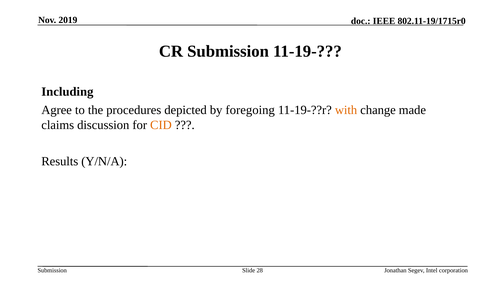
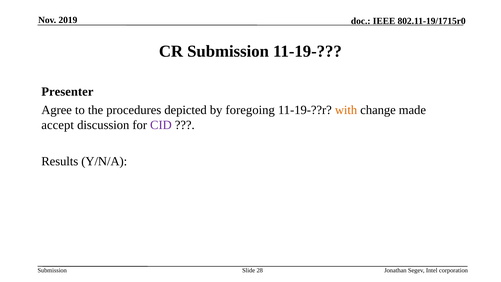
Including: Including -> Presenter
claims: claims -> accept
CID colour: orange -> purple
